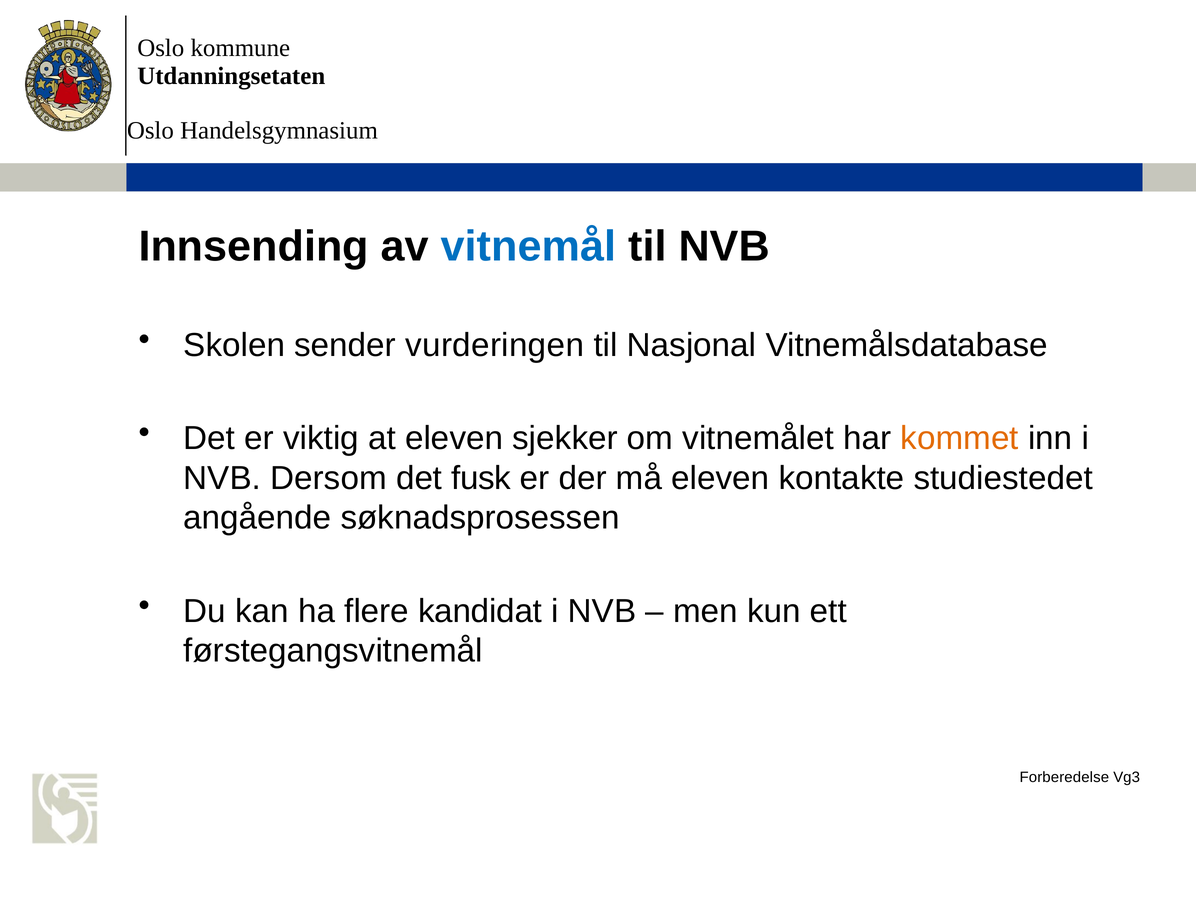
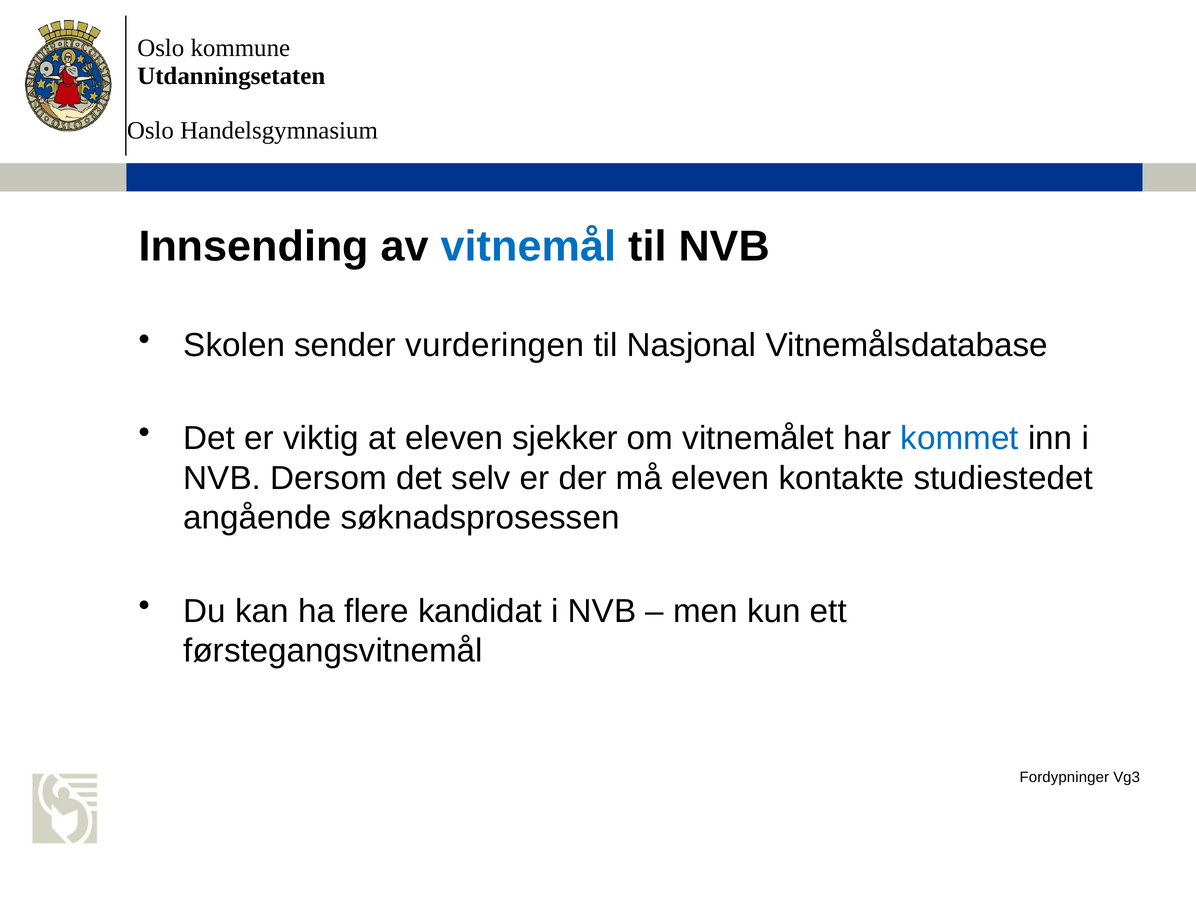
kommet colour: orange -> blue
fusk: fusk -> selv
Forberedelse: Forberedelse -> Fordypninger
